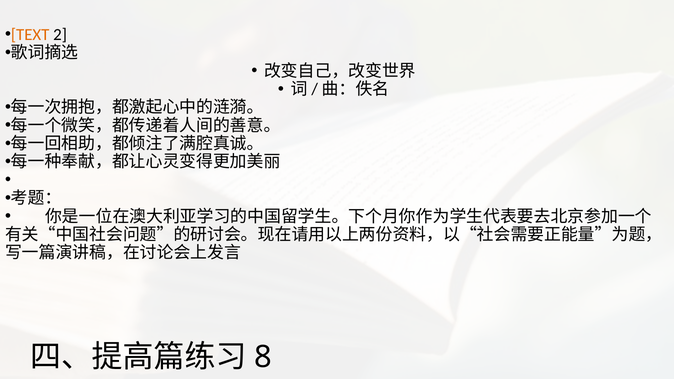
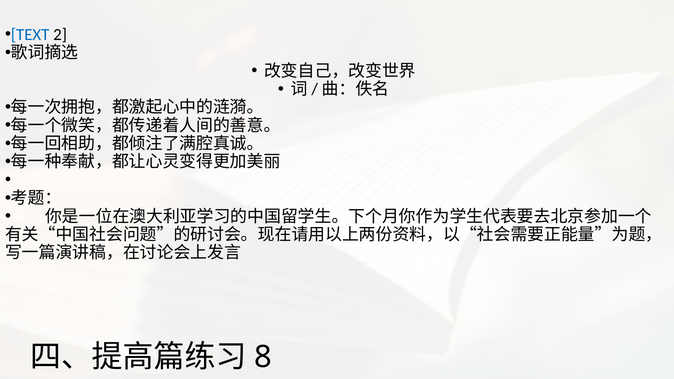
TEXT colour: orange -> blue
